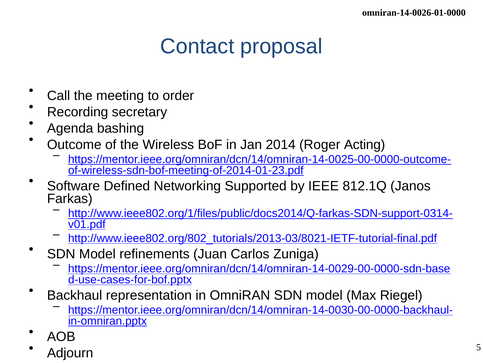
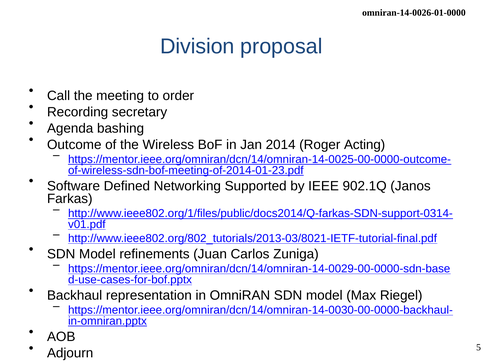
Contact: Contact -> Division
812.1Q: 812.1Q -> 902.1Q
